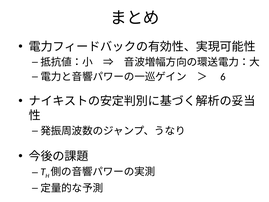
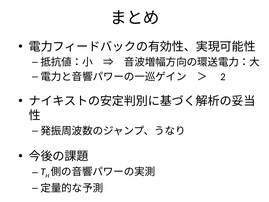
6: 6 -> 2
